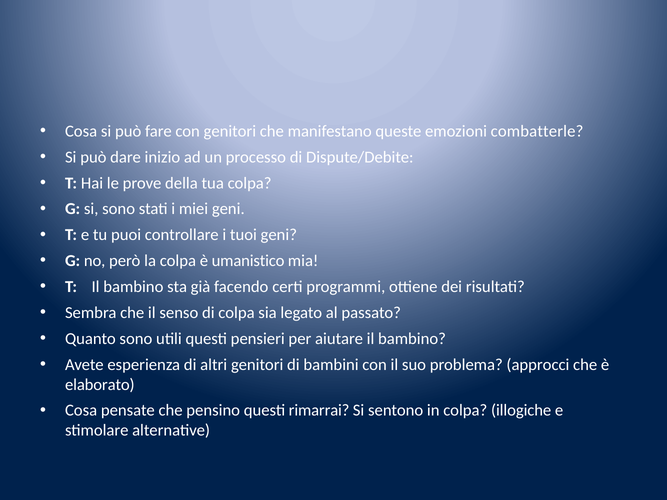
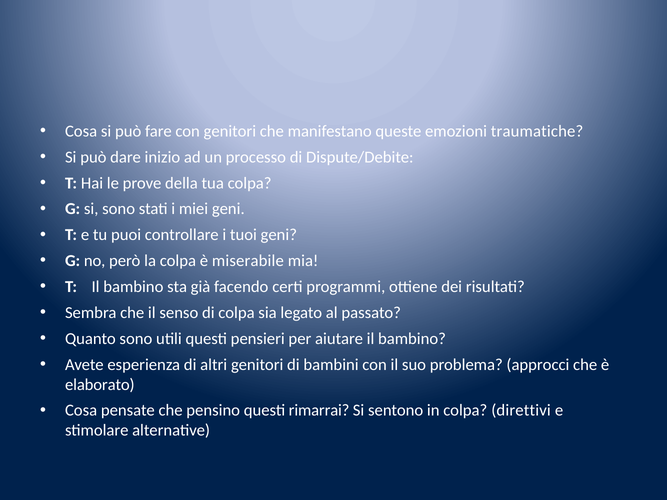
combatterle: combatterle -> traumatiche
umanistico: umanistico -> miserabile
illogiche: illogiche -> direttivi
